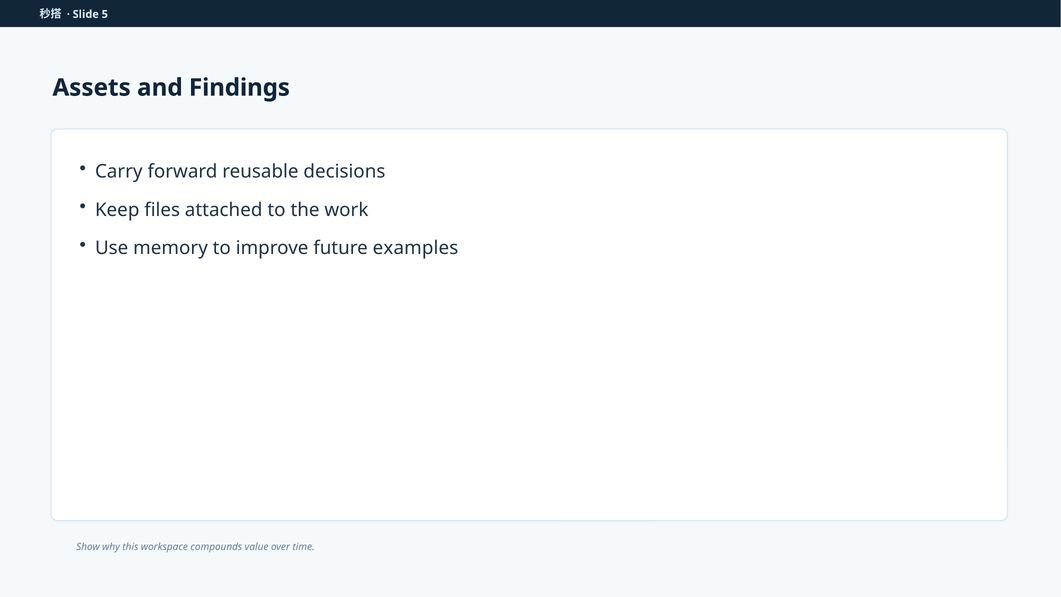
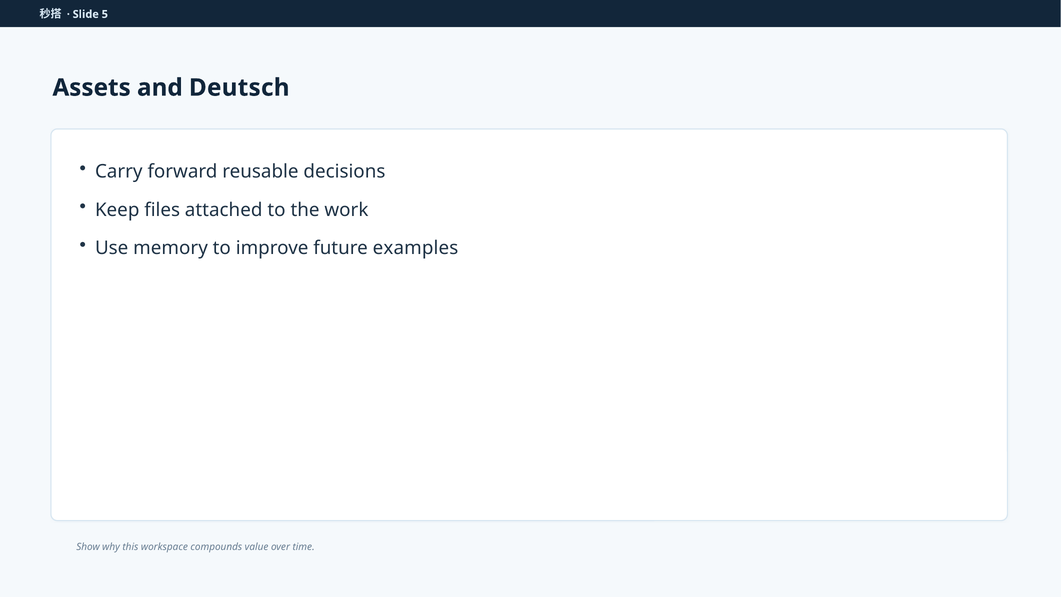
Findings: Findings -> Deutsch
